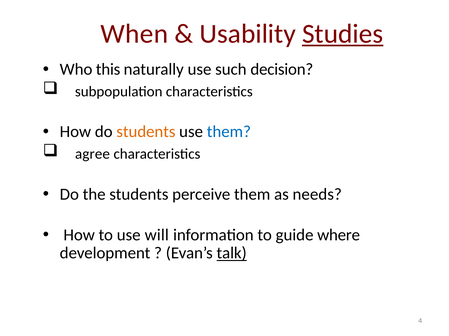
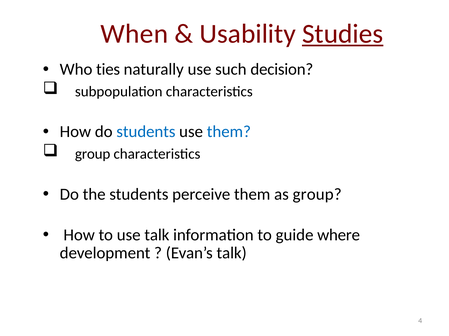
this: this -> ties
students at (146, 132) colour: orange -> blue
agree at (92, 154): agree -> group
as needs: needs -> group
use will: will -> talk
talk at (232, 254) underline: present -> none
